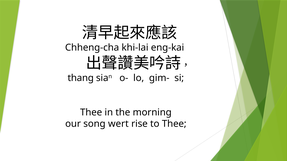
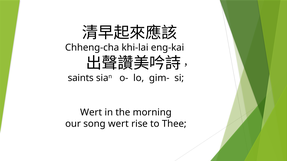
thang: thang -> saints
Thee at (91, 113): Thee -> Wert
